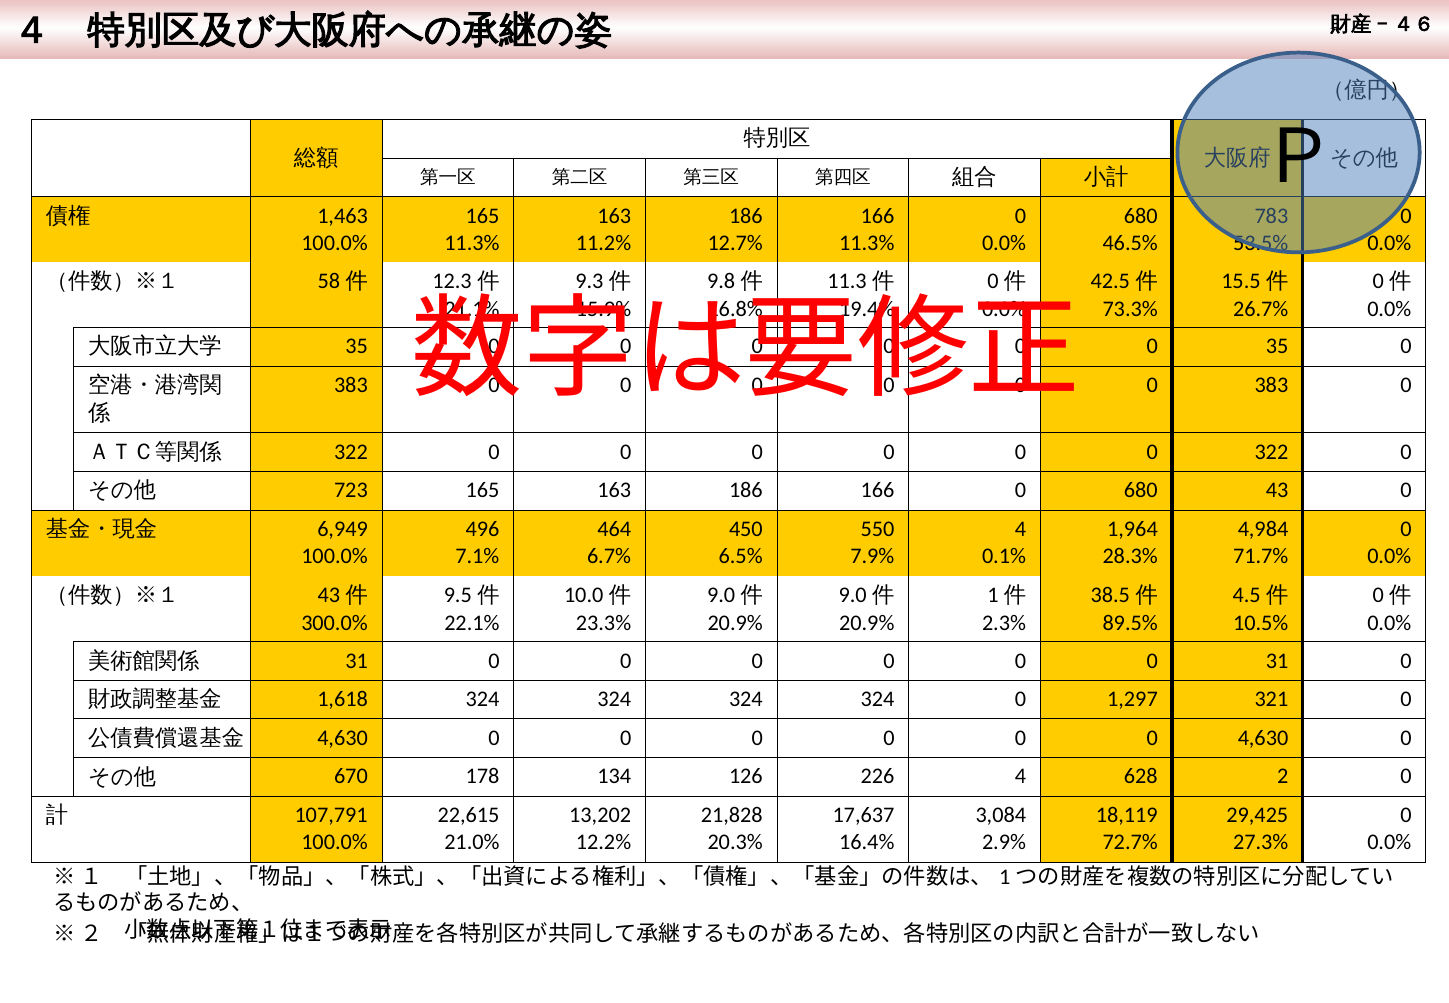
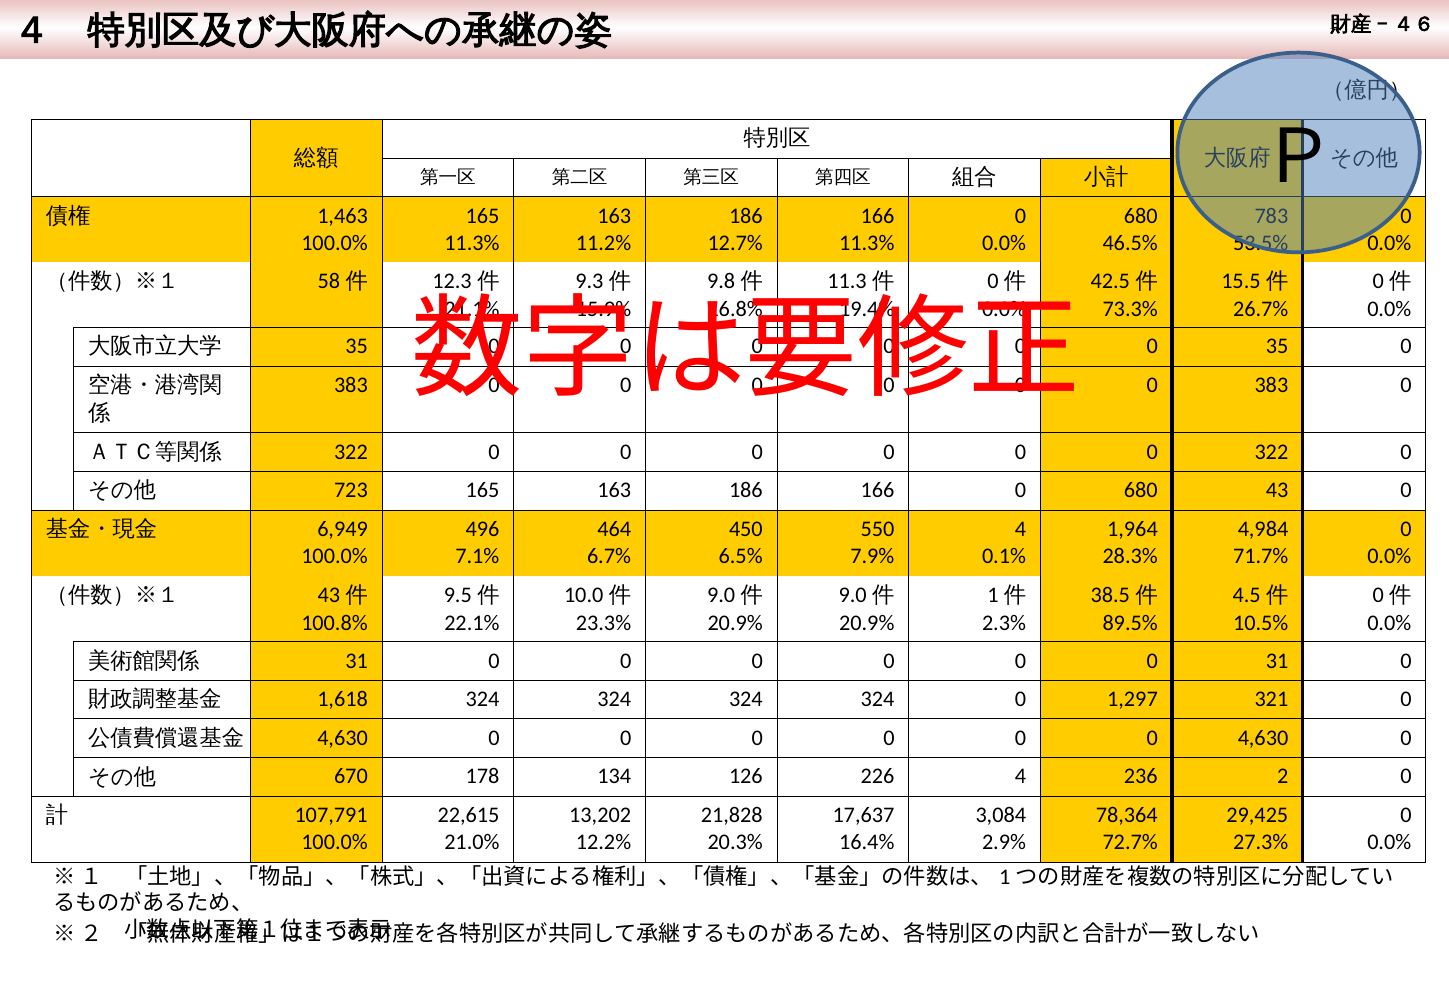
300.0%: 300.0% -> 100.8%
628: 628 -> 236
18,119: 18,119 -> 78,364
